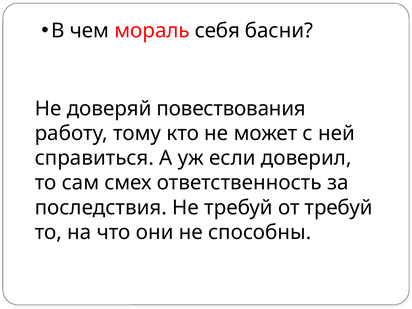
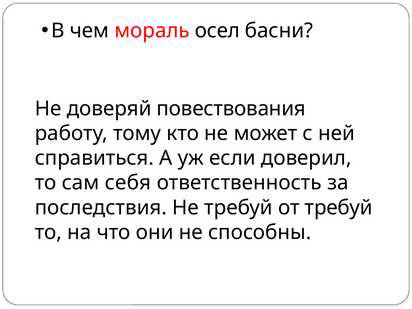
себя: себя -> осел
смех: смех -> себя
